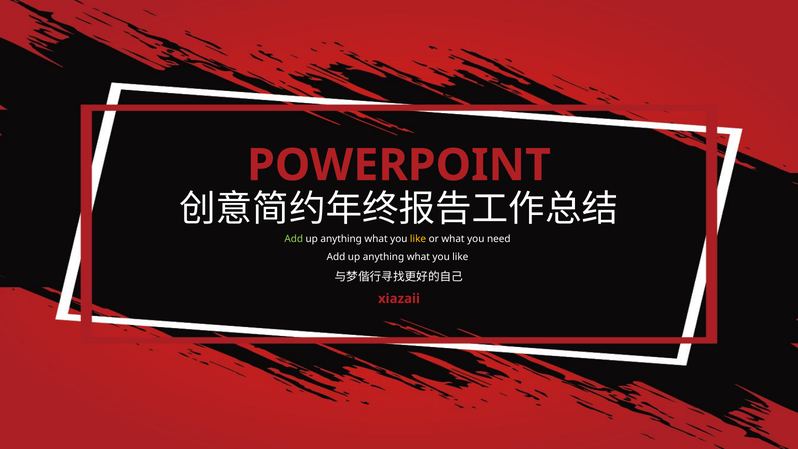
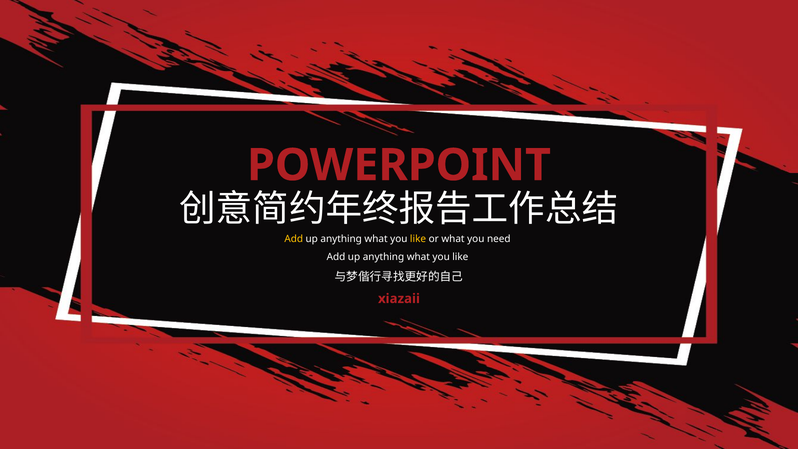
Add at (294, 239) colour: light green -> yellow
